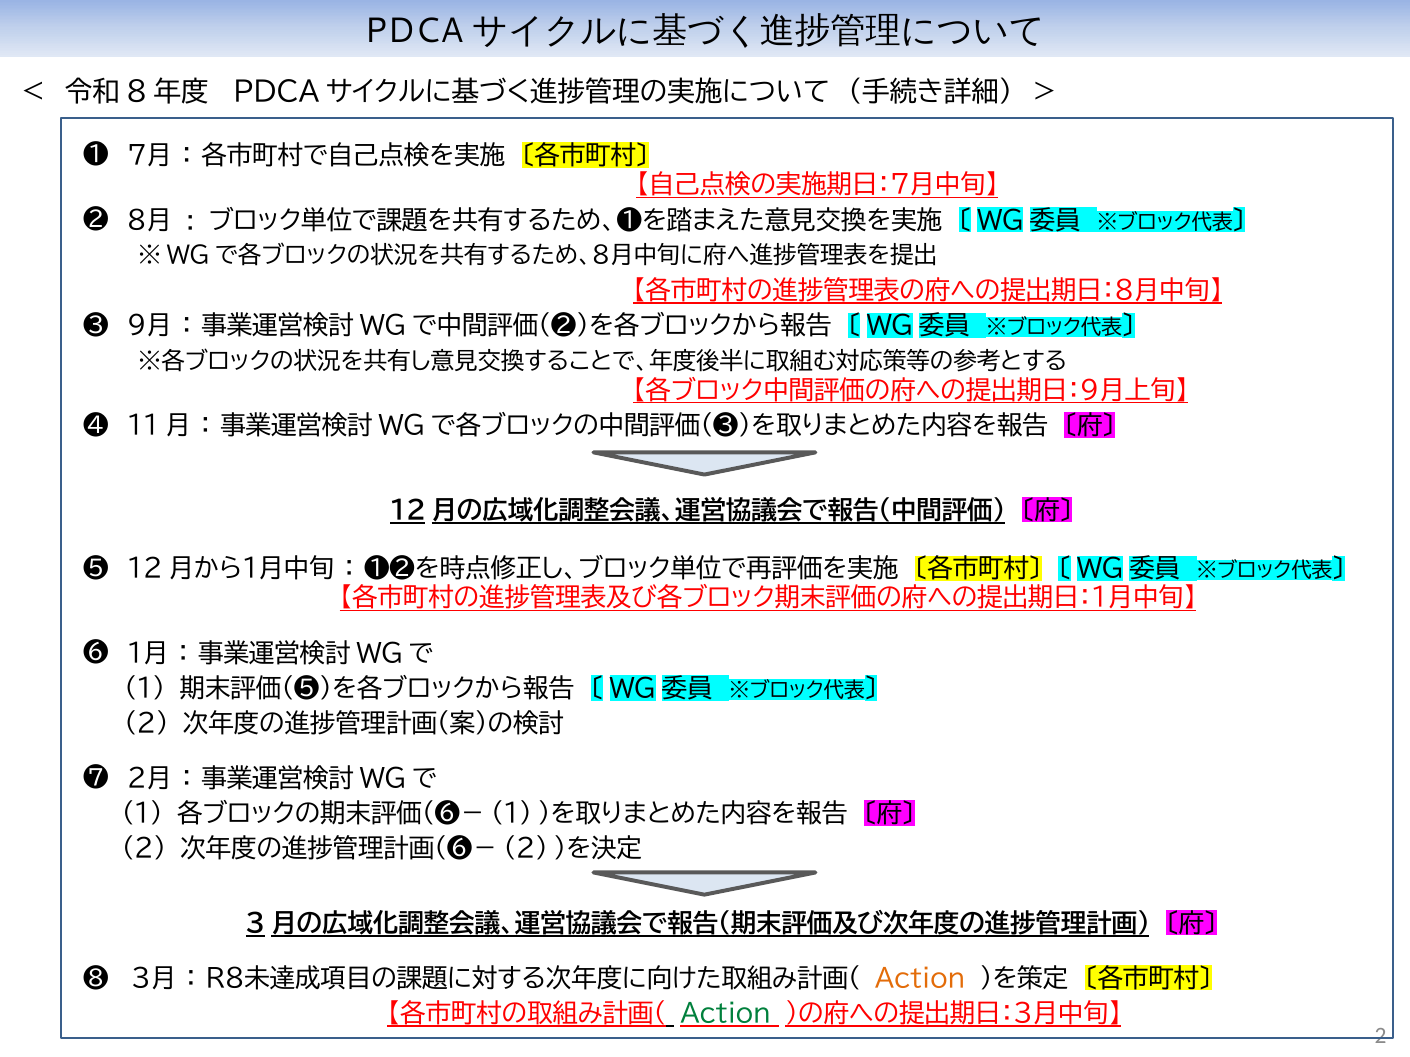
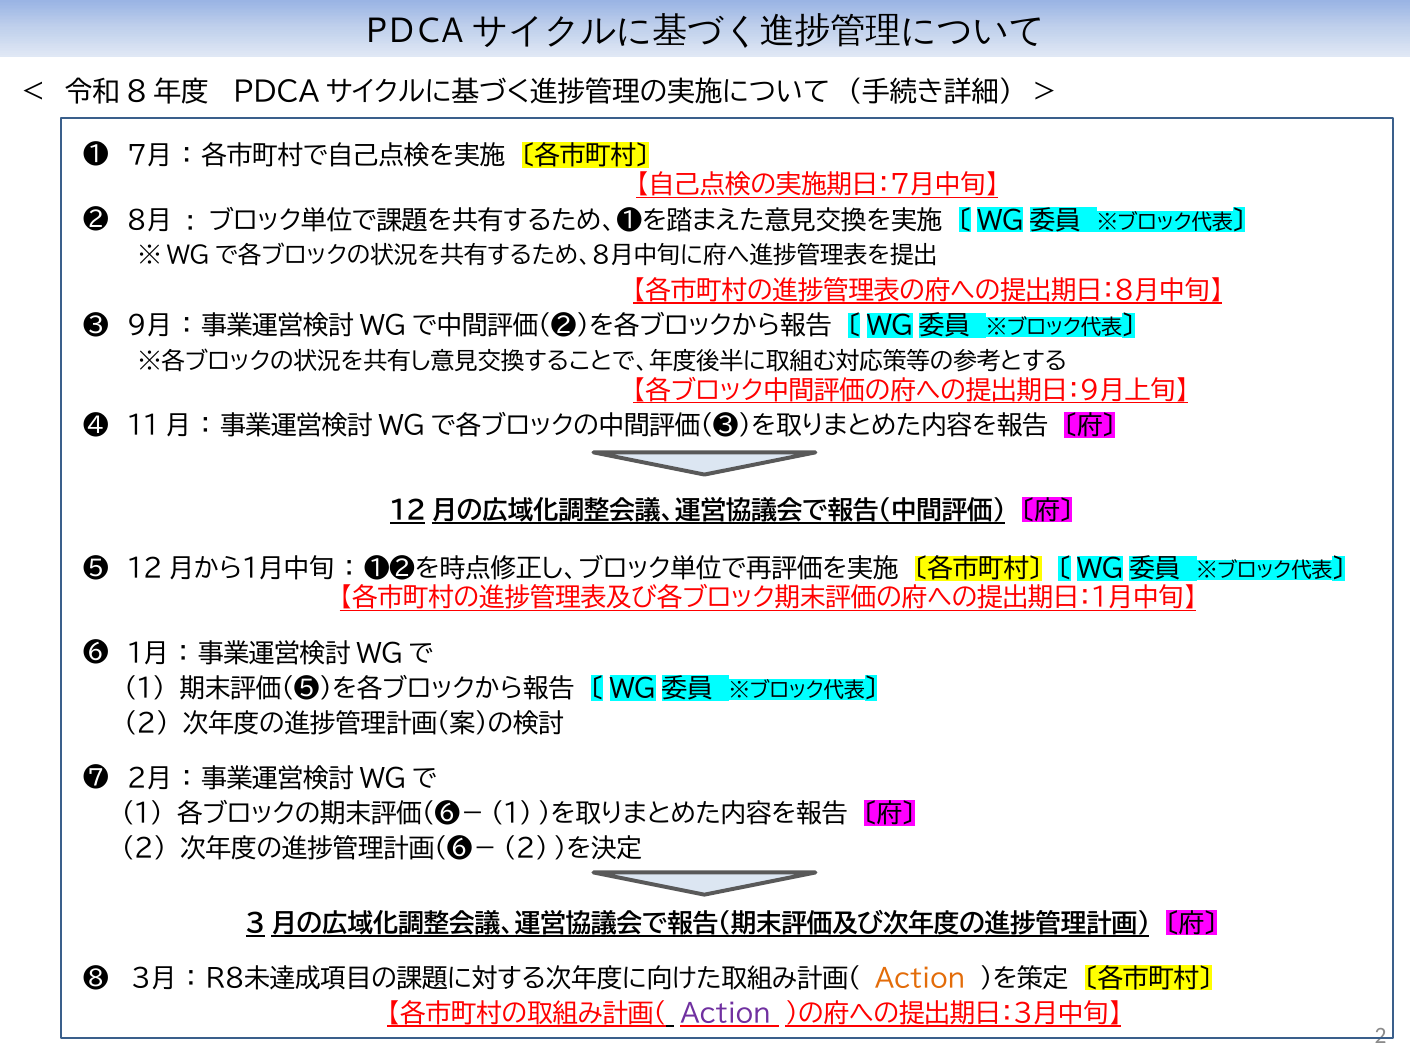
Action at (726, 1014) colour: green -> purple
